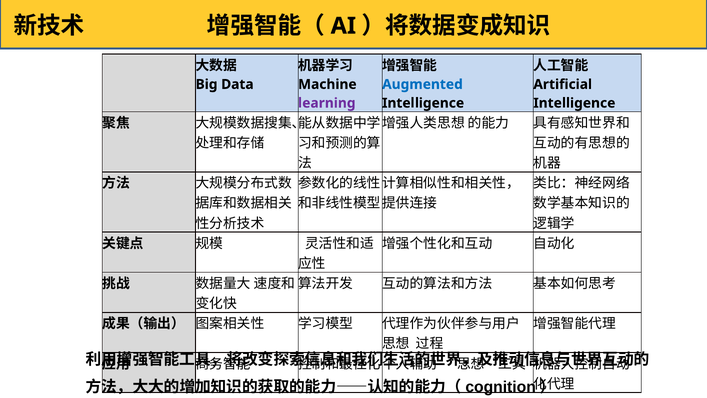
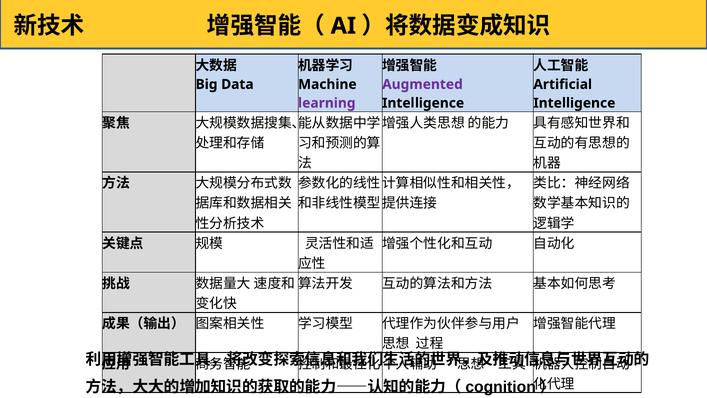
Augmented colour: blue -> purple
